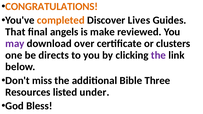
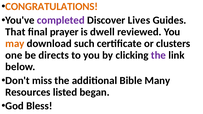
completed colour: orange -> purple
angels: angels -> prayer
make: make -> dwell
may colour: purple -> orange
over: over -> such
Three: Three -> Many
under: under -> began
